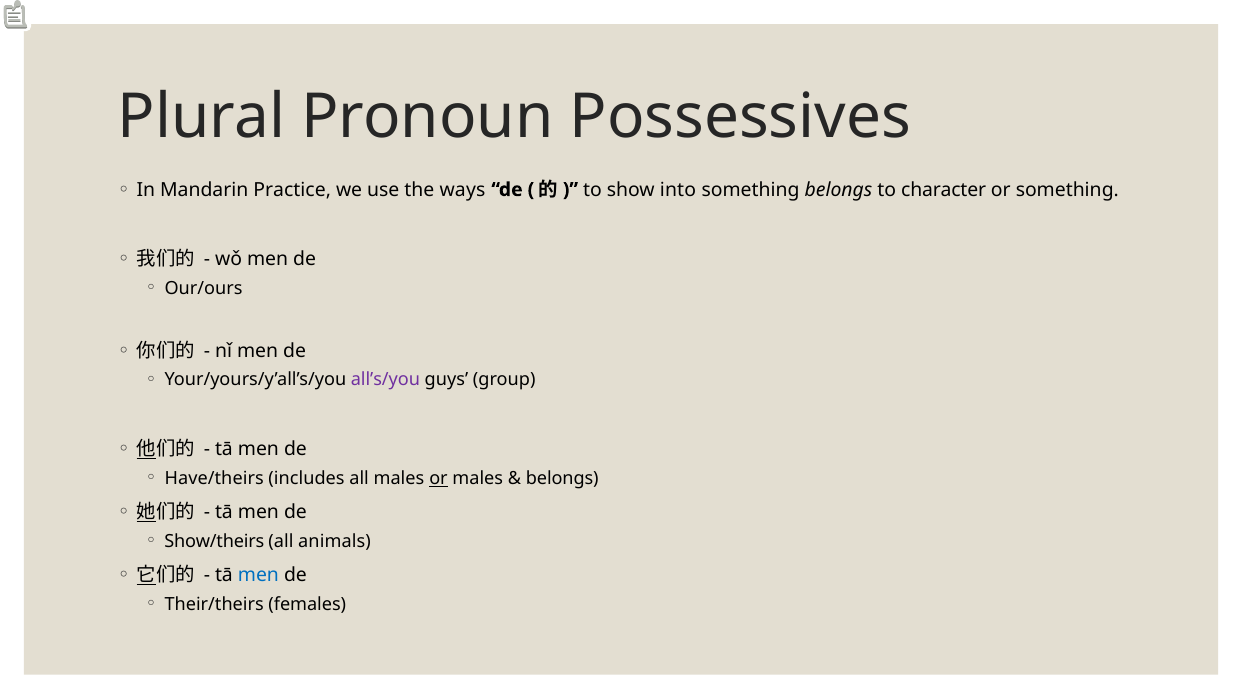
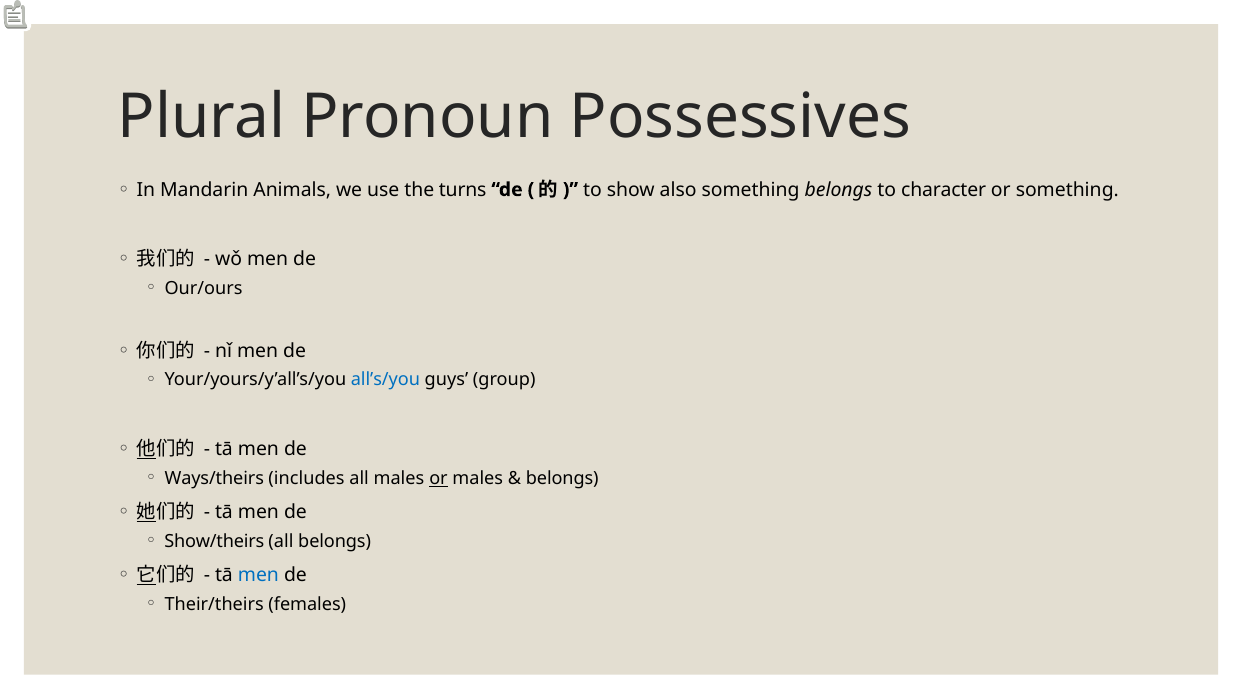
Practice: Practice -> Animals
ways: ways -> turns
into: into -> also
all’s/you colour: purple -> blue
Have/theirs: Have/theirs -> Ways/theirs
all animals: animals -> belongs
